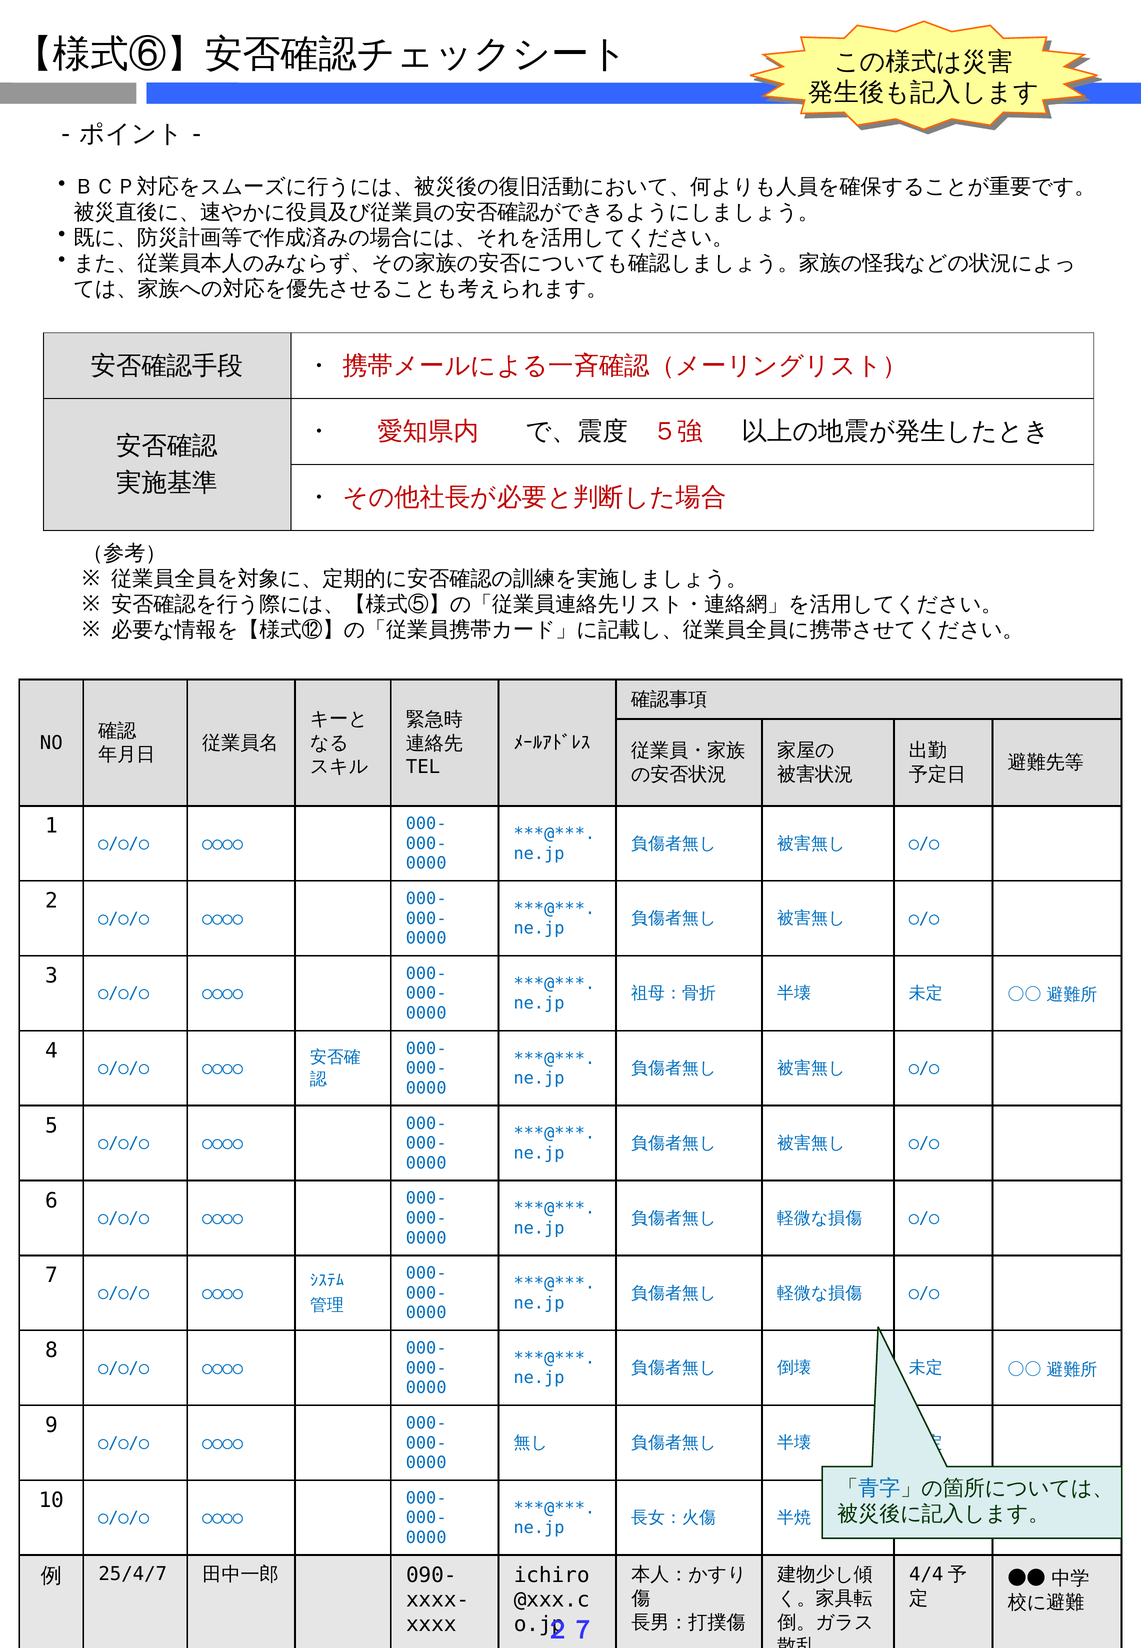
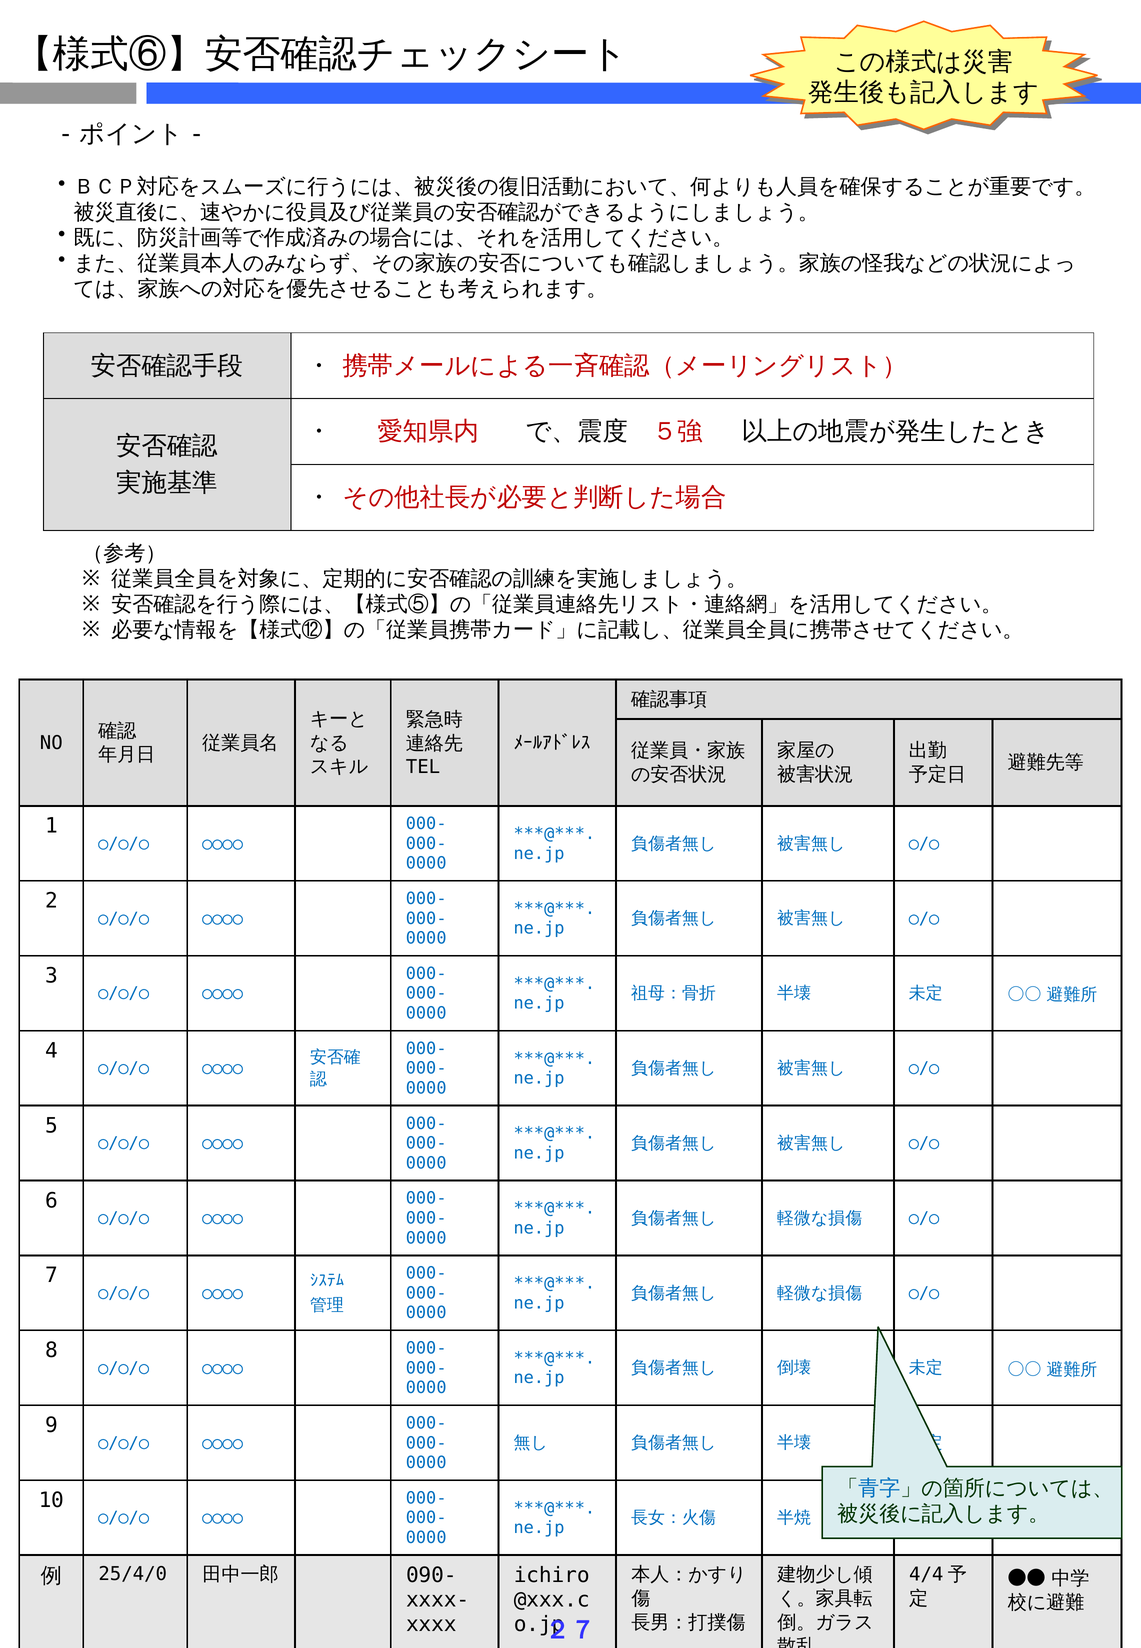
25/4/7: 25/4/7 -> 25/4/0
